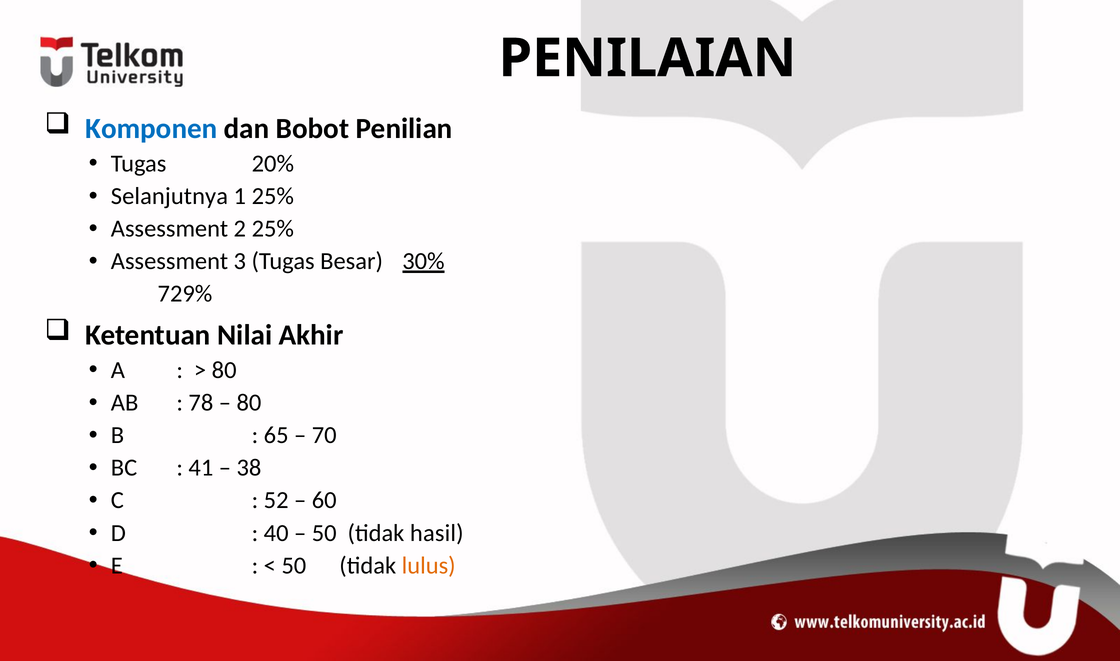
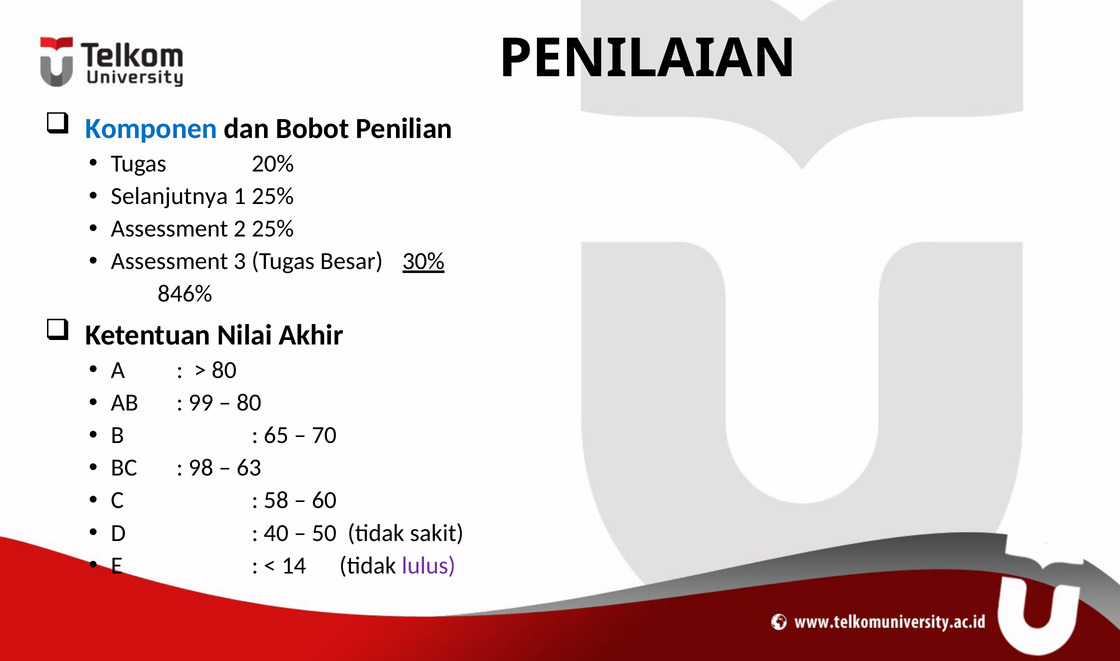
729%: 729% -> 846%
78: 78 -> 99
41: 41 -> 98
38: 38 -> 63
52: 52 -> 58
hasil: hasil -> sakit
50 at (294, 566): 50 -> 14
lulus colour: orange -> purple
